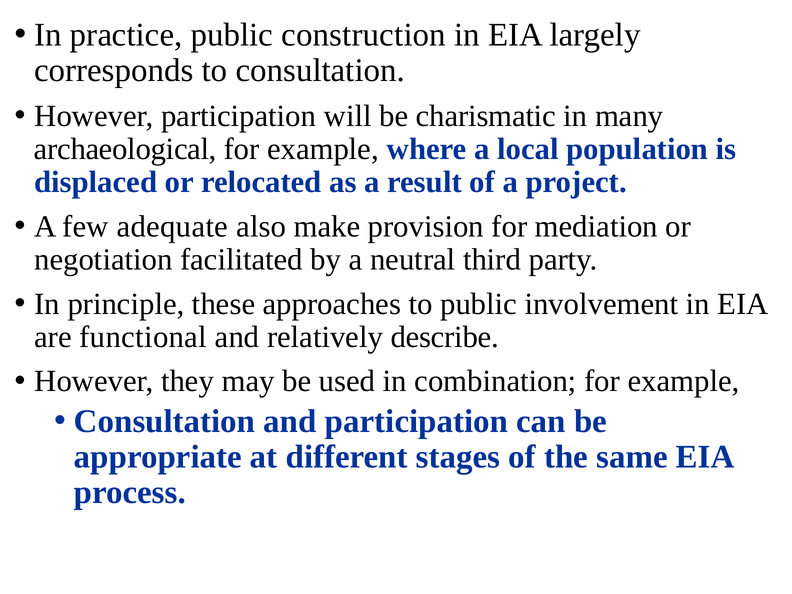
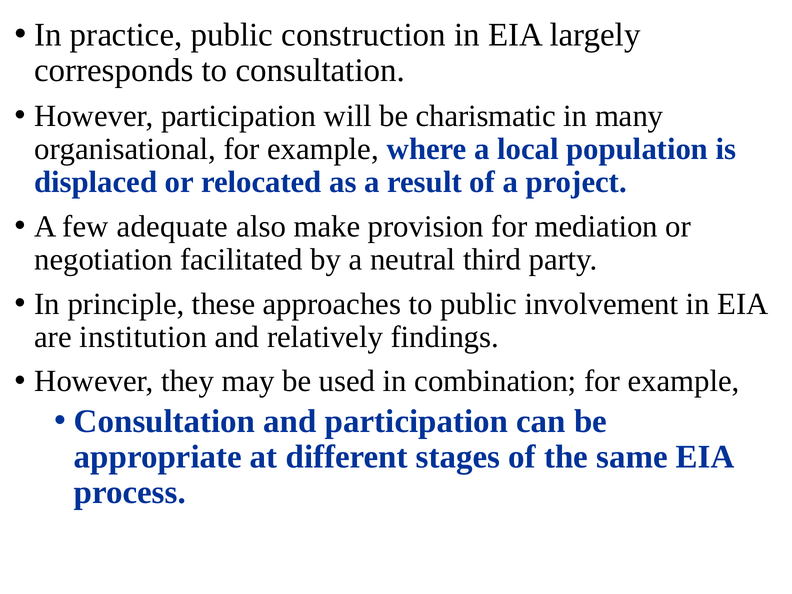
archaeological: archaeological -> organisational
functional: functional -> institution
describe: describe -> findings
